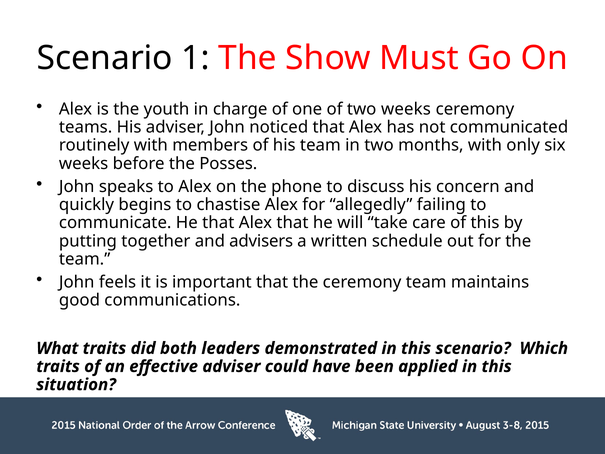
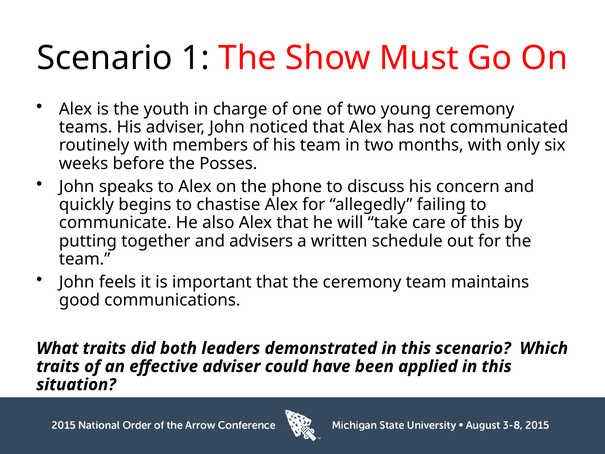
two weeks: weeks -> young
He that: that -> also
